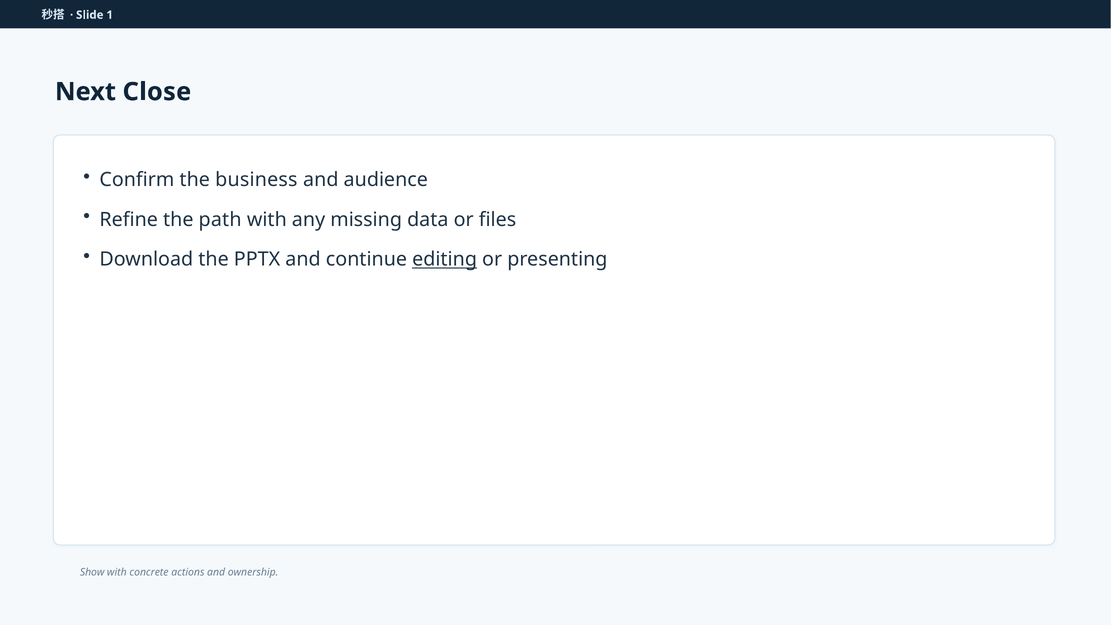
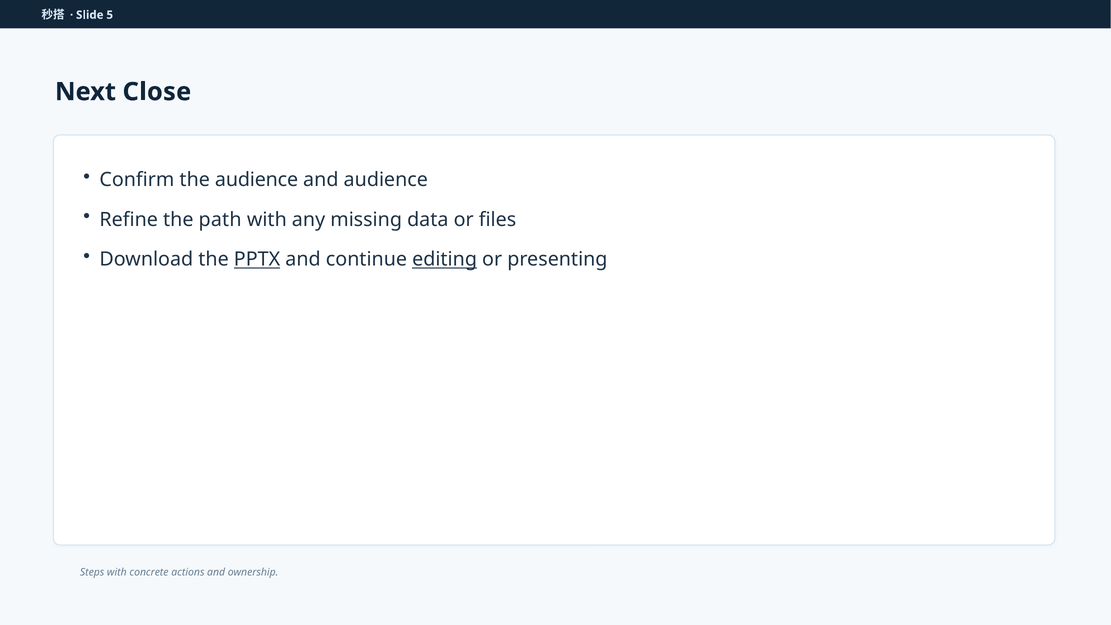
1: 1 -> 5
the business: business -> audience
PPTX underline: none -> present
Show: Show -> Steps
